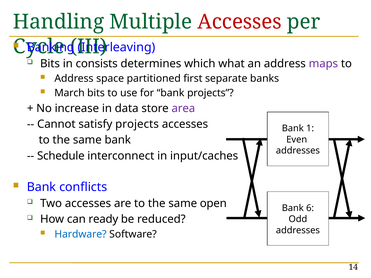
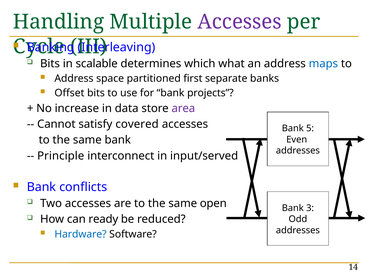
Accesses at (240, 22) colour: red -> purple
consists: consists -> scalable
maps colour: purple -> blue
March: March -> Offset
satisfy projects: projects -> covered
1: 1 -> 5
Schedule: Schedule -> Principle
input/caches: input/caches -> input/served
6: 6 -> 3
